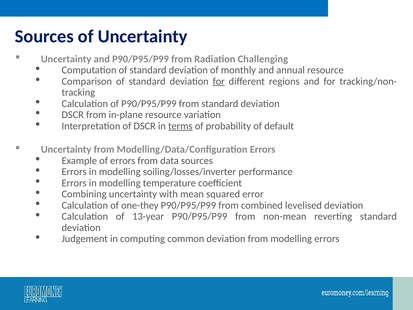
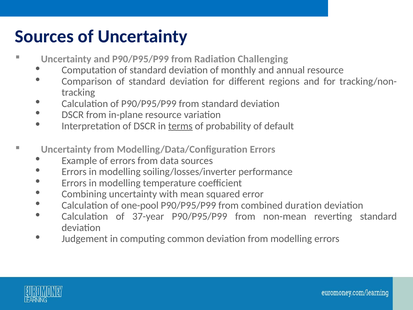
for at (219, 81) underline: present -> none
one-they: one-they -> one-pool
levelised: levelised -> duration
13-year: 13-year -> 37-year
